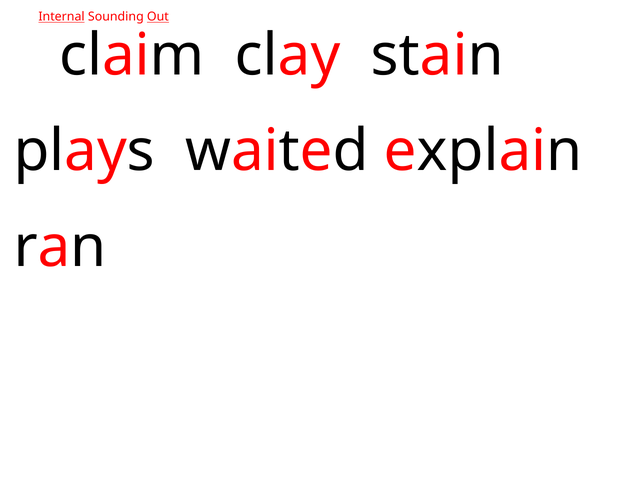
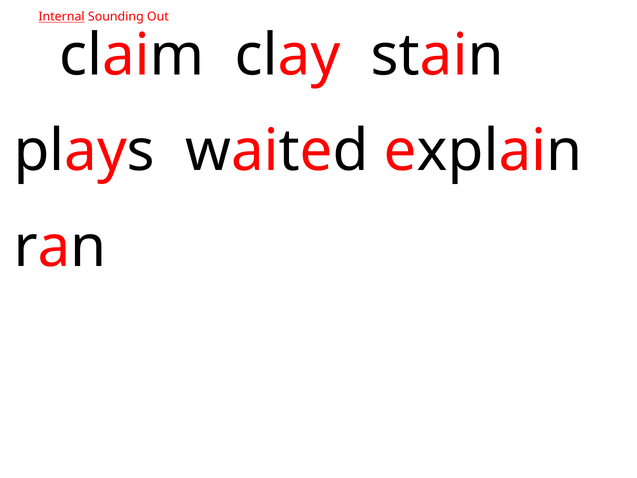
Out underline: present -> none
